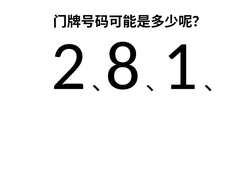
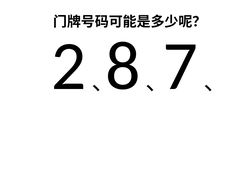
1: 1 -> 7
